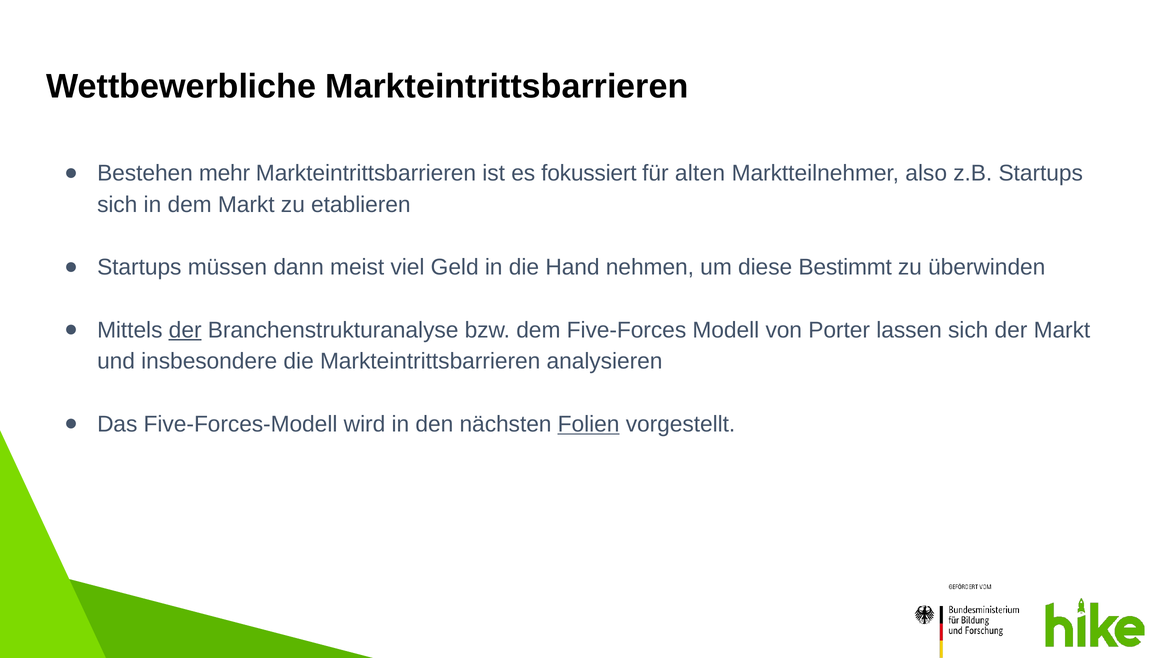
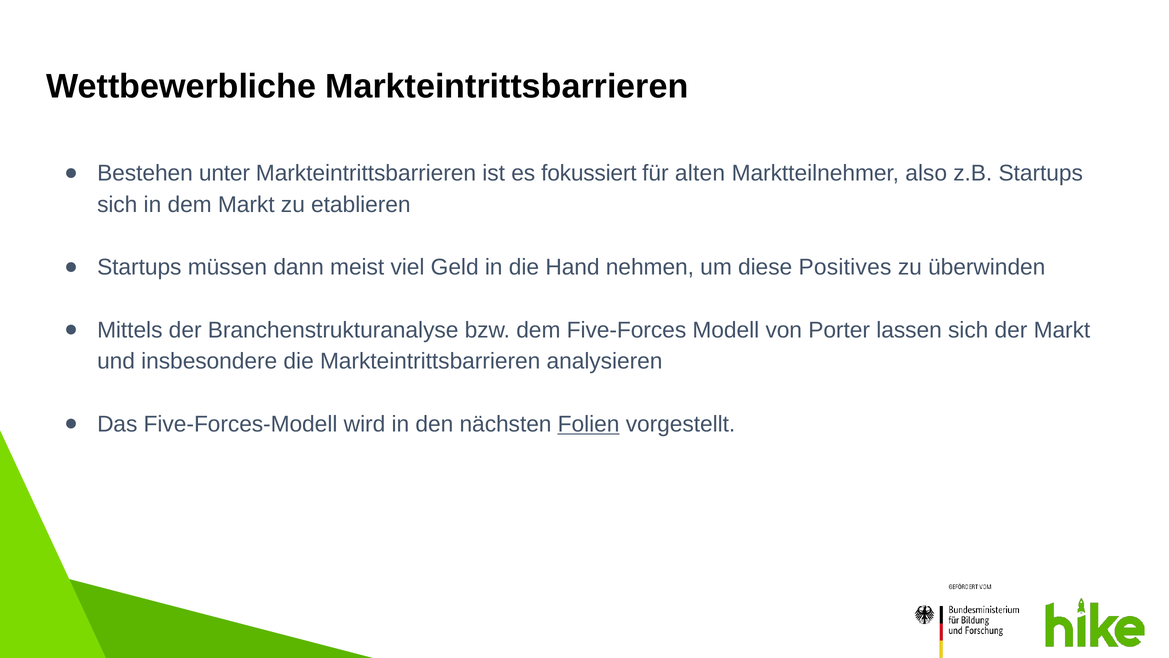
mehr: mehr -> unter
Bestimmt: Bestimmt -> Positives
der at (185, 330) underline: present -> none
